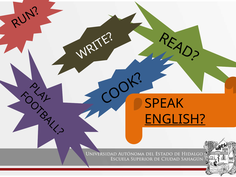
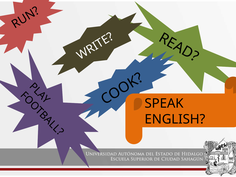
ENGLISH underline: present -> none
